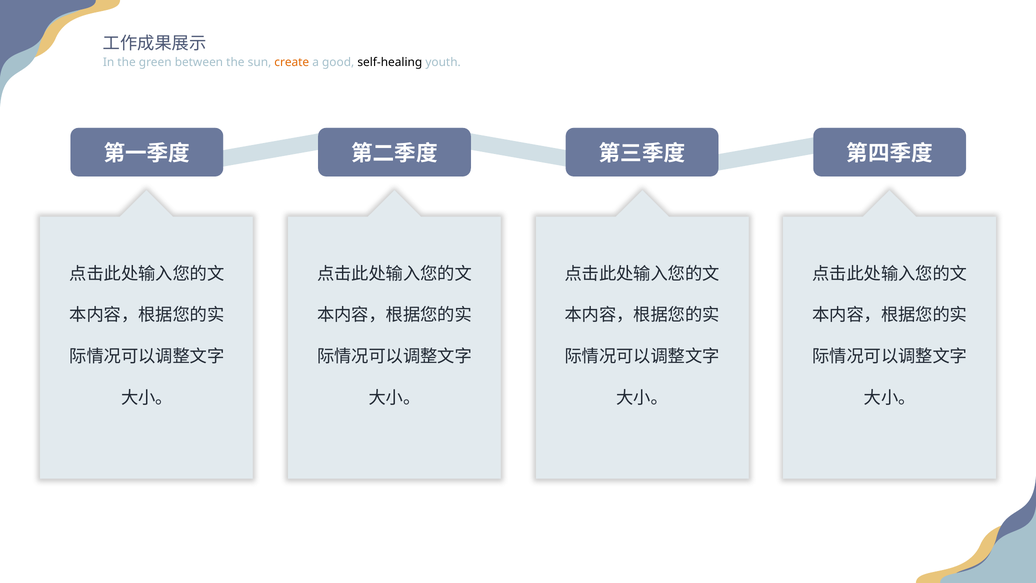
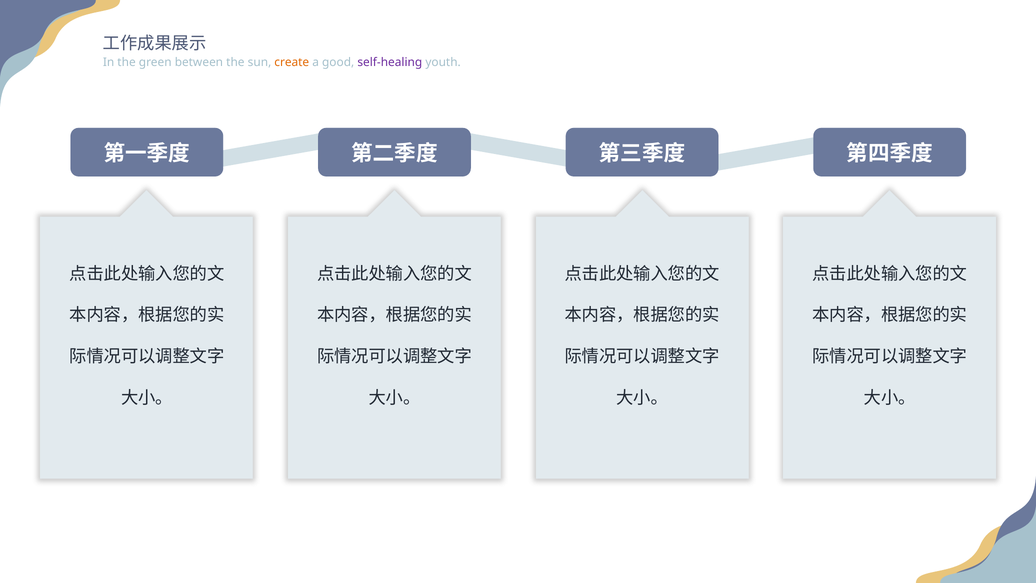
self-healing colour: black -> purple
